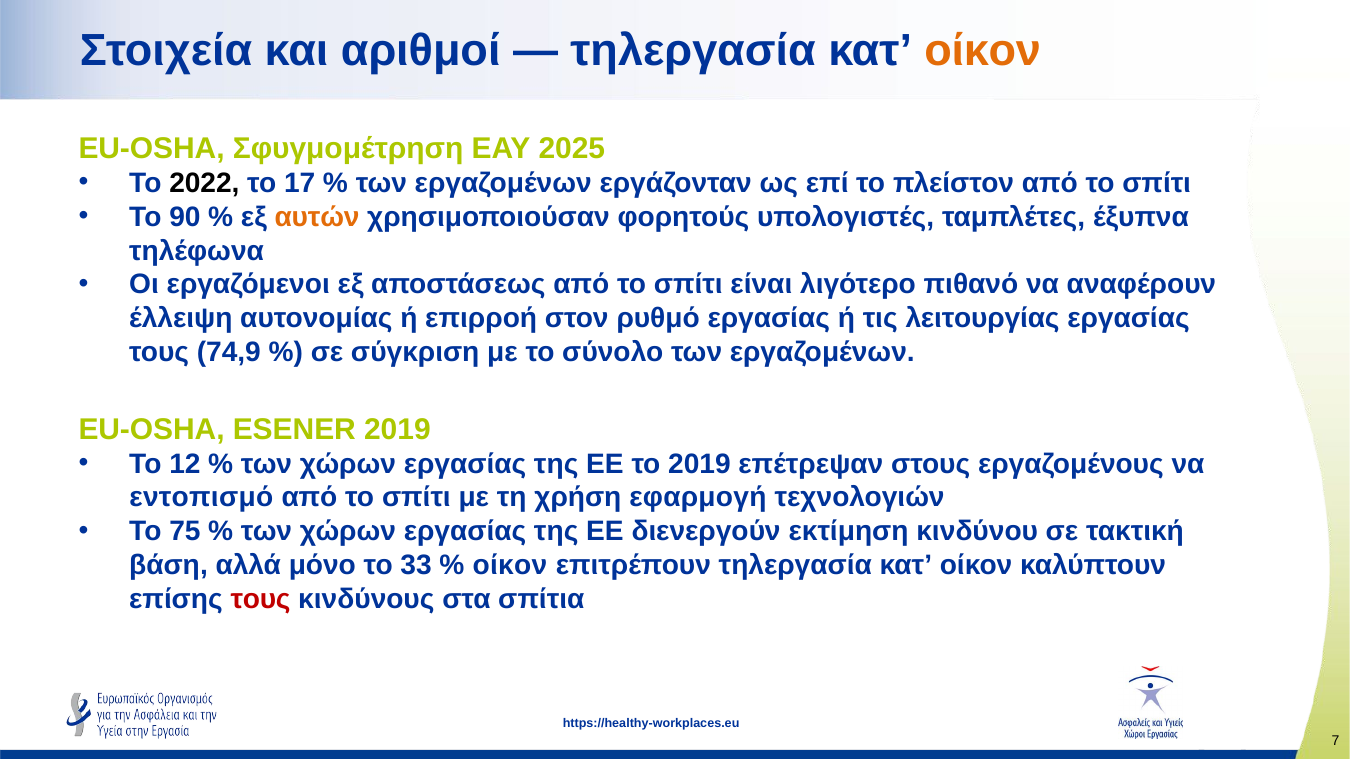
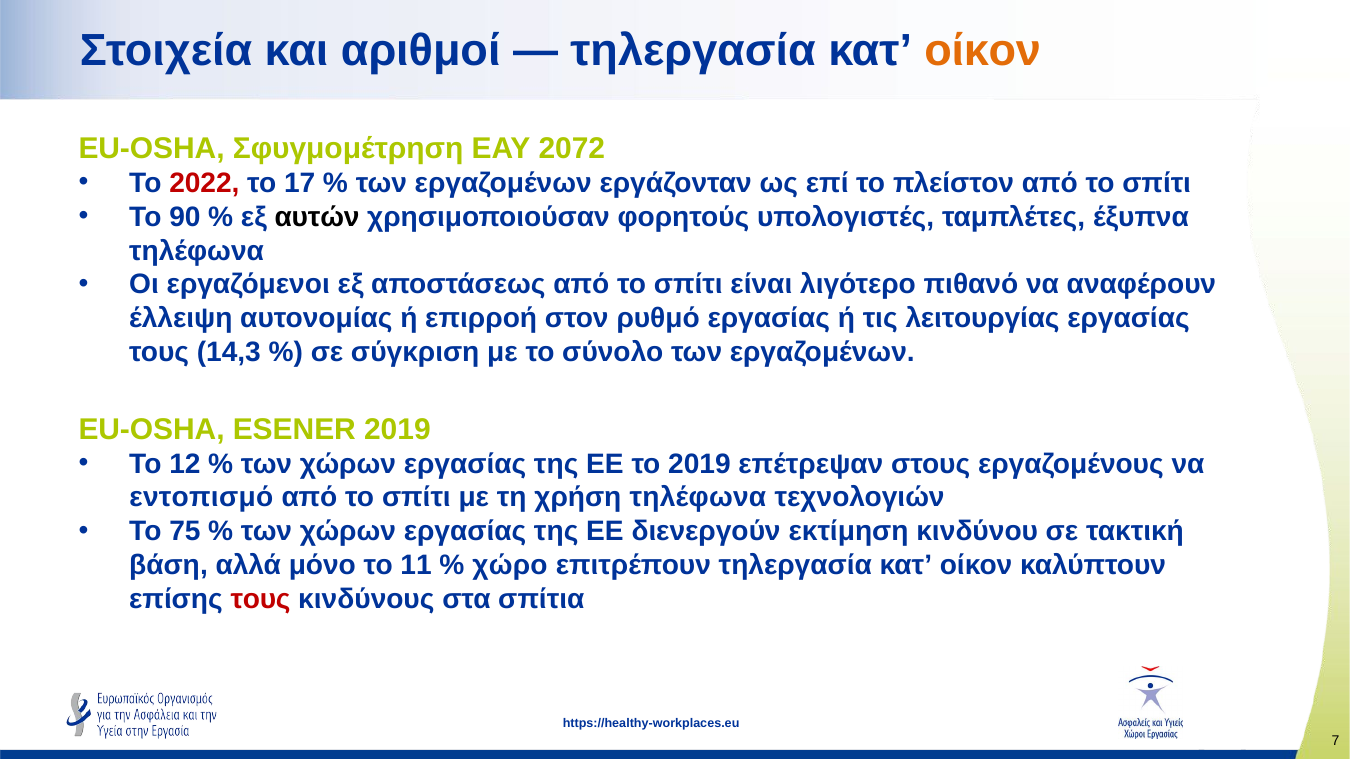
2025: 2025 -> 2072
2022 colour: black -> red
αυτών colour: orange -> black
74,9: 74,9 -> 14,3
χρήση εφαρμογή: εφαρμογή -> τηλέφωνα
33: 33 -> 11
οίκον at (510, 565): οίκον -> χώρο
